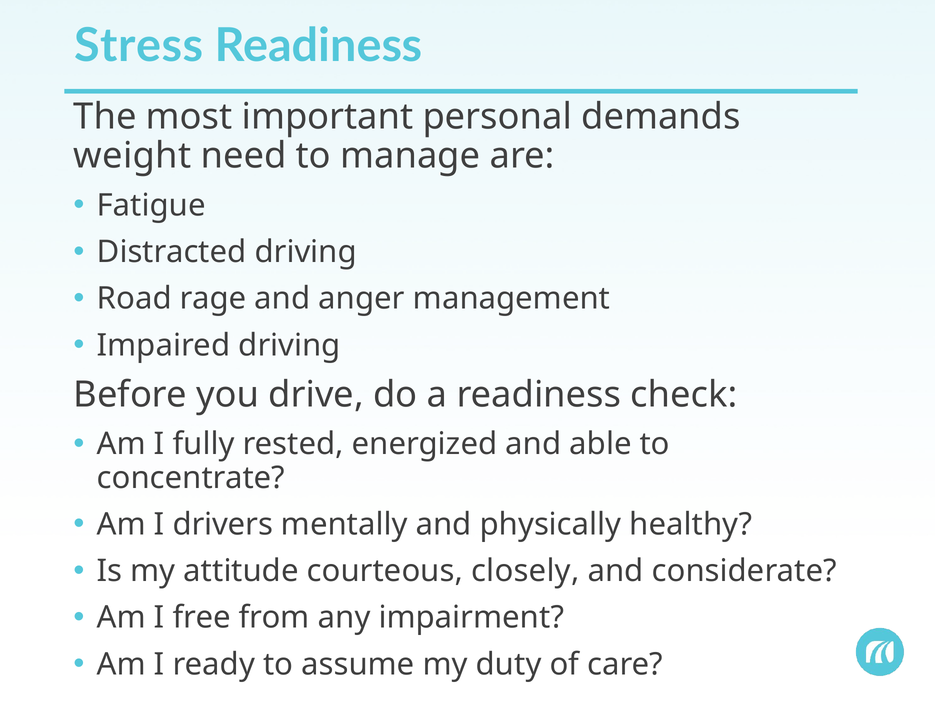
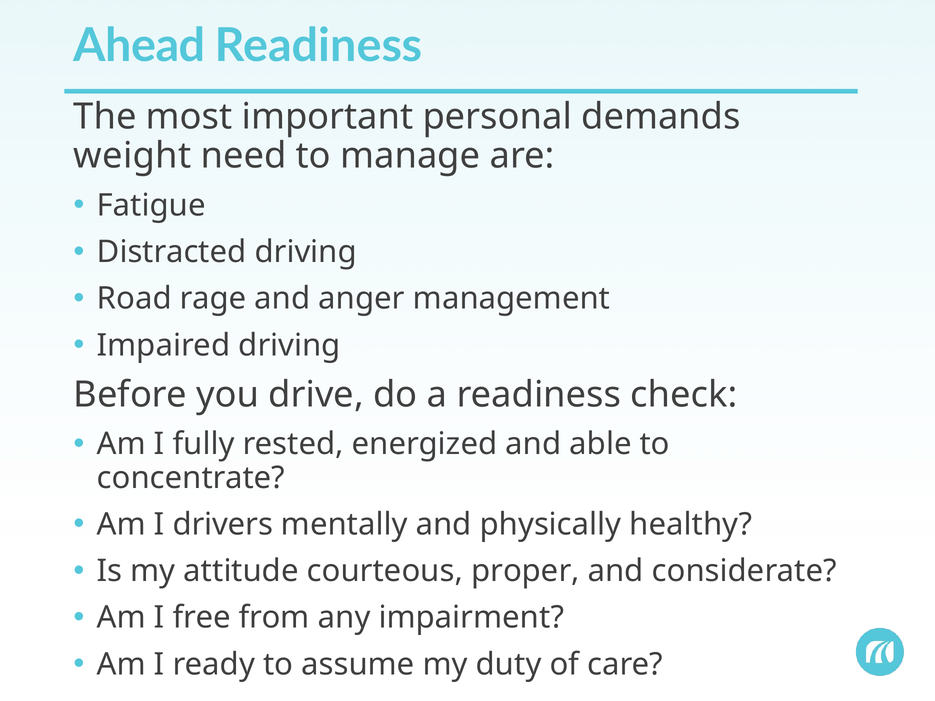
Stress: Stress -> Ahead
closely: closely -> proper
